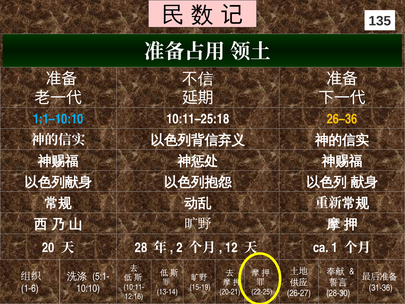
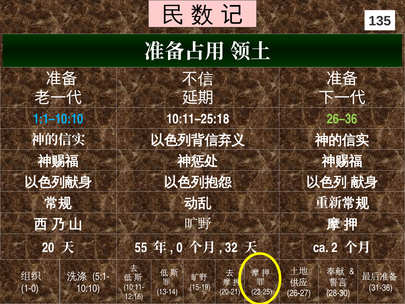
26–36 colour: yellow -> light green
28: 28 -> 55
2: 2 -> 0
12: 12 -> 32
1: 1 -> 2
1-6: 1-6 -> 1-0
